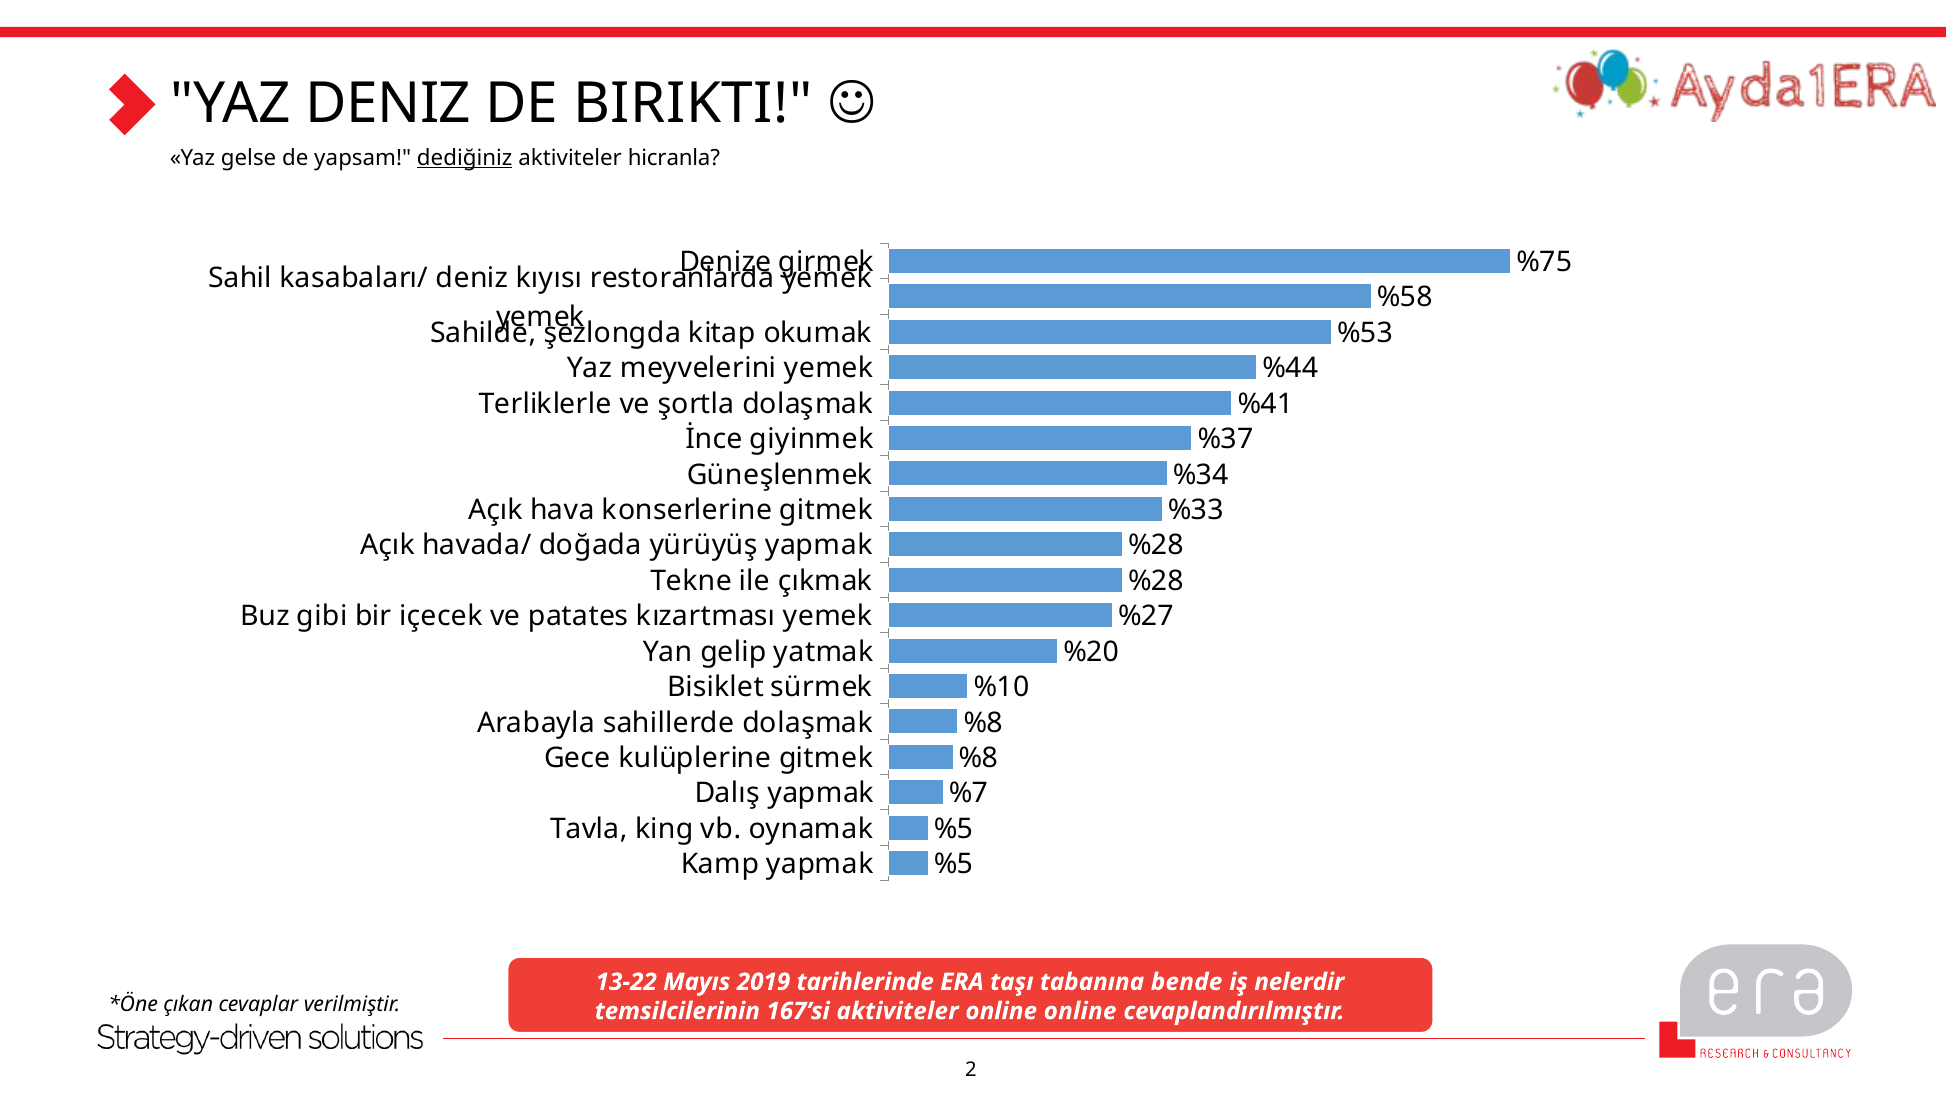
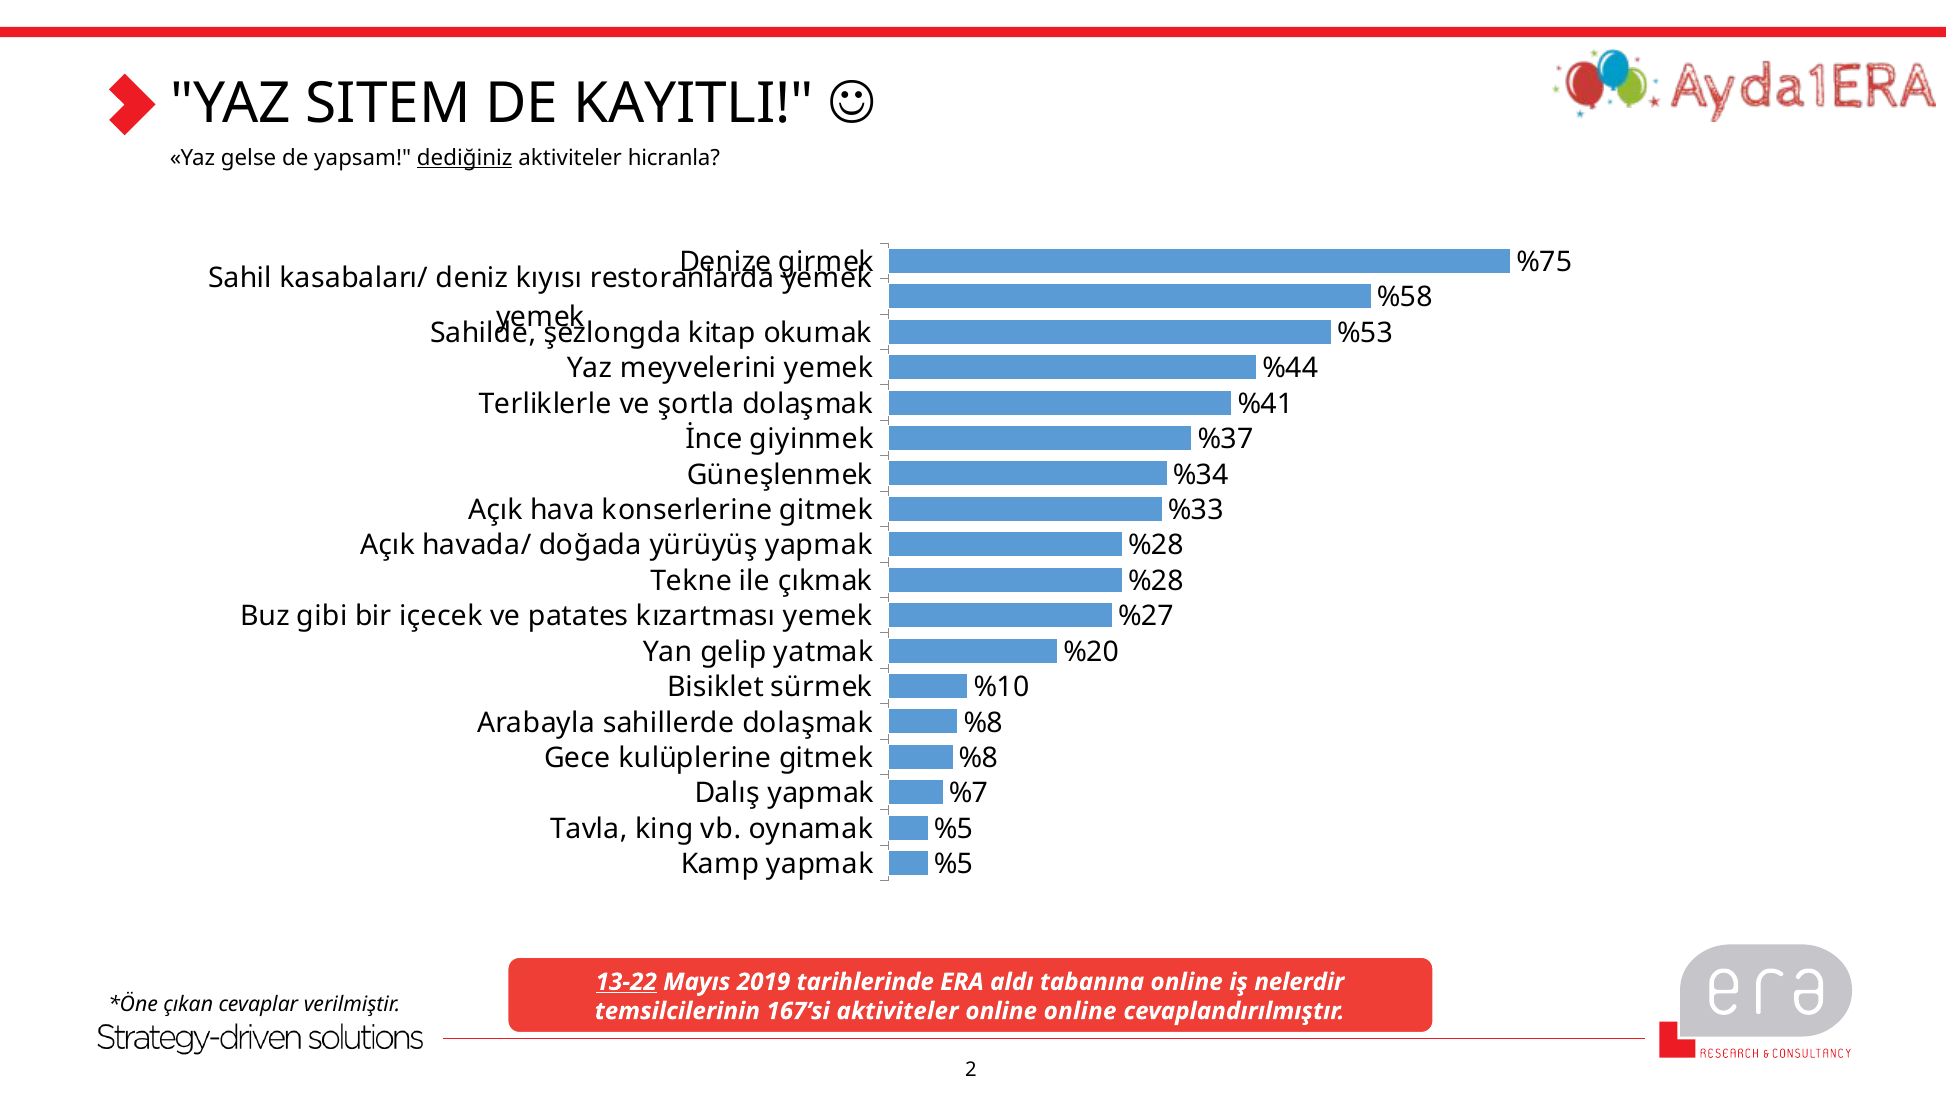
YAZ DENIZ: DENIZ -> SITEM
BIRIKTI: BIRIKTI -> KAYITLI
13-22 underline: none -> present
taşı: taşı -> aldı
tabanına bende: bende -> online
